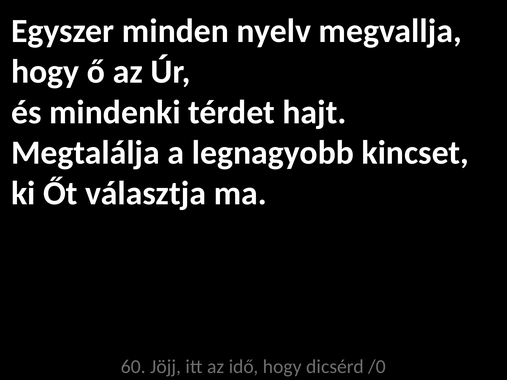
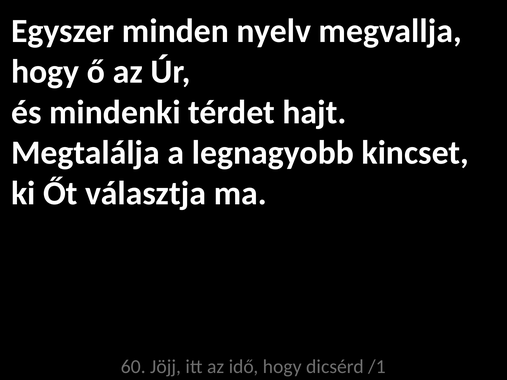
/0: /0 -> /1
